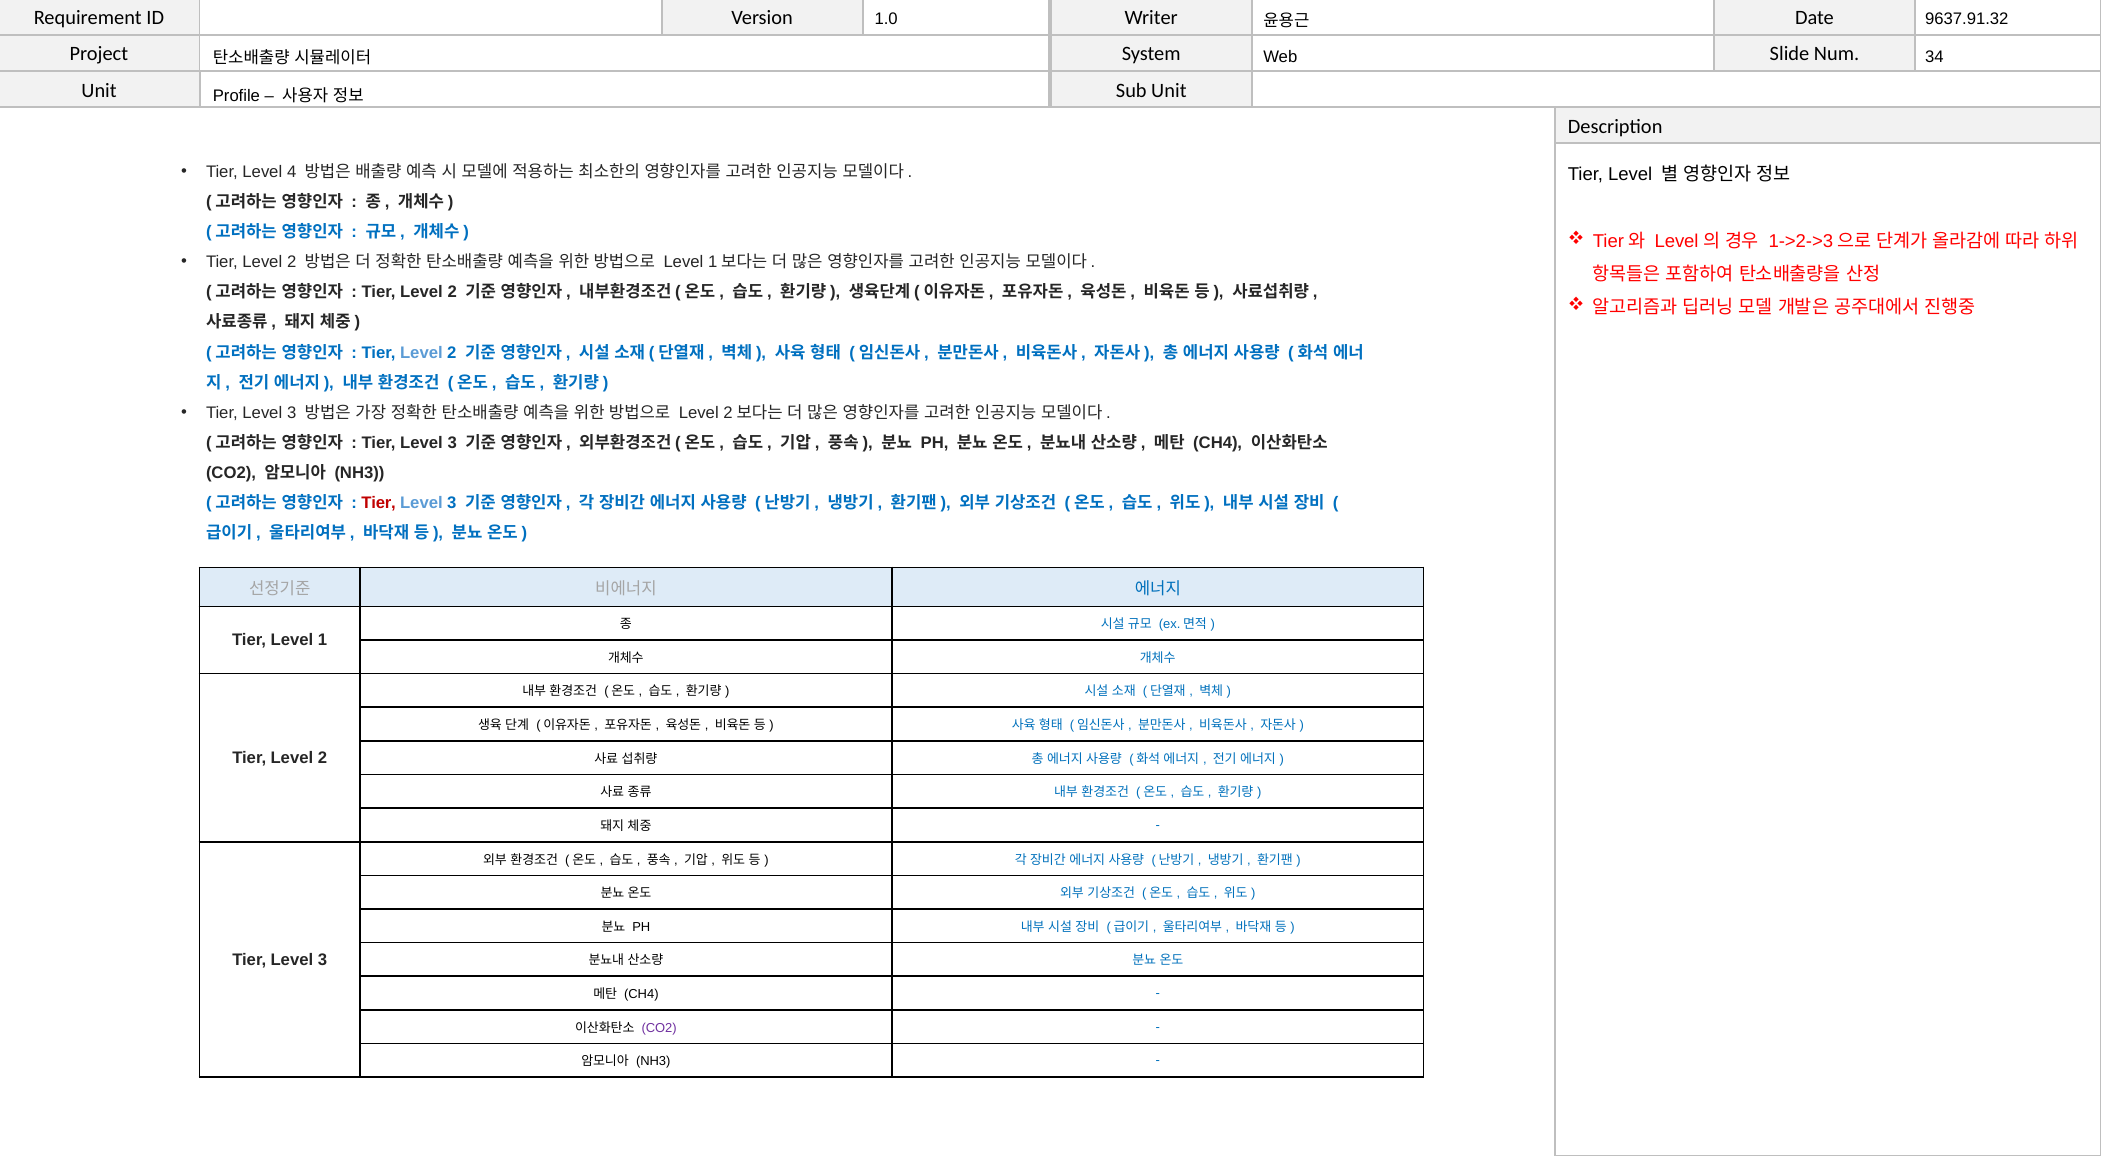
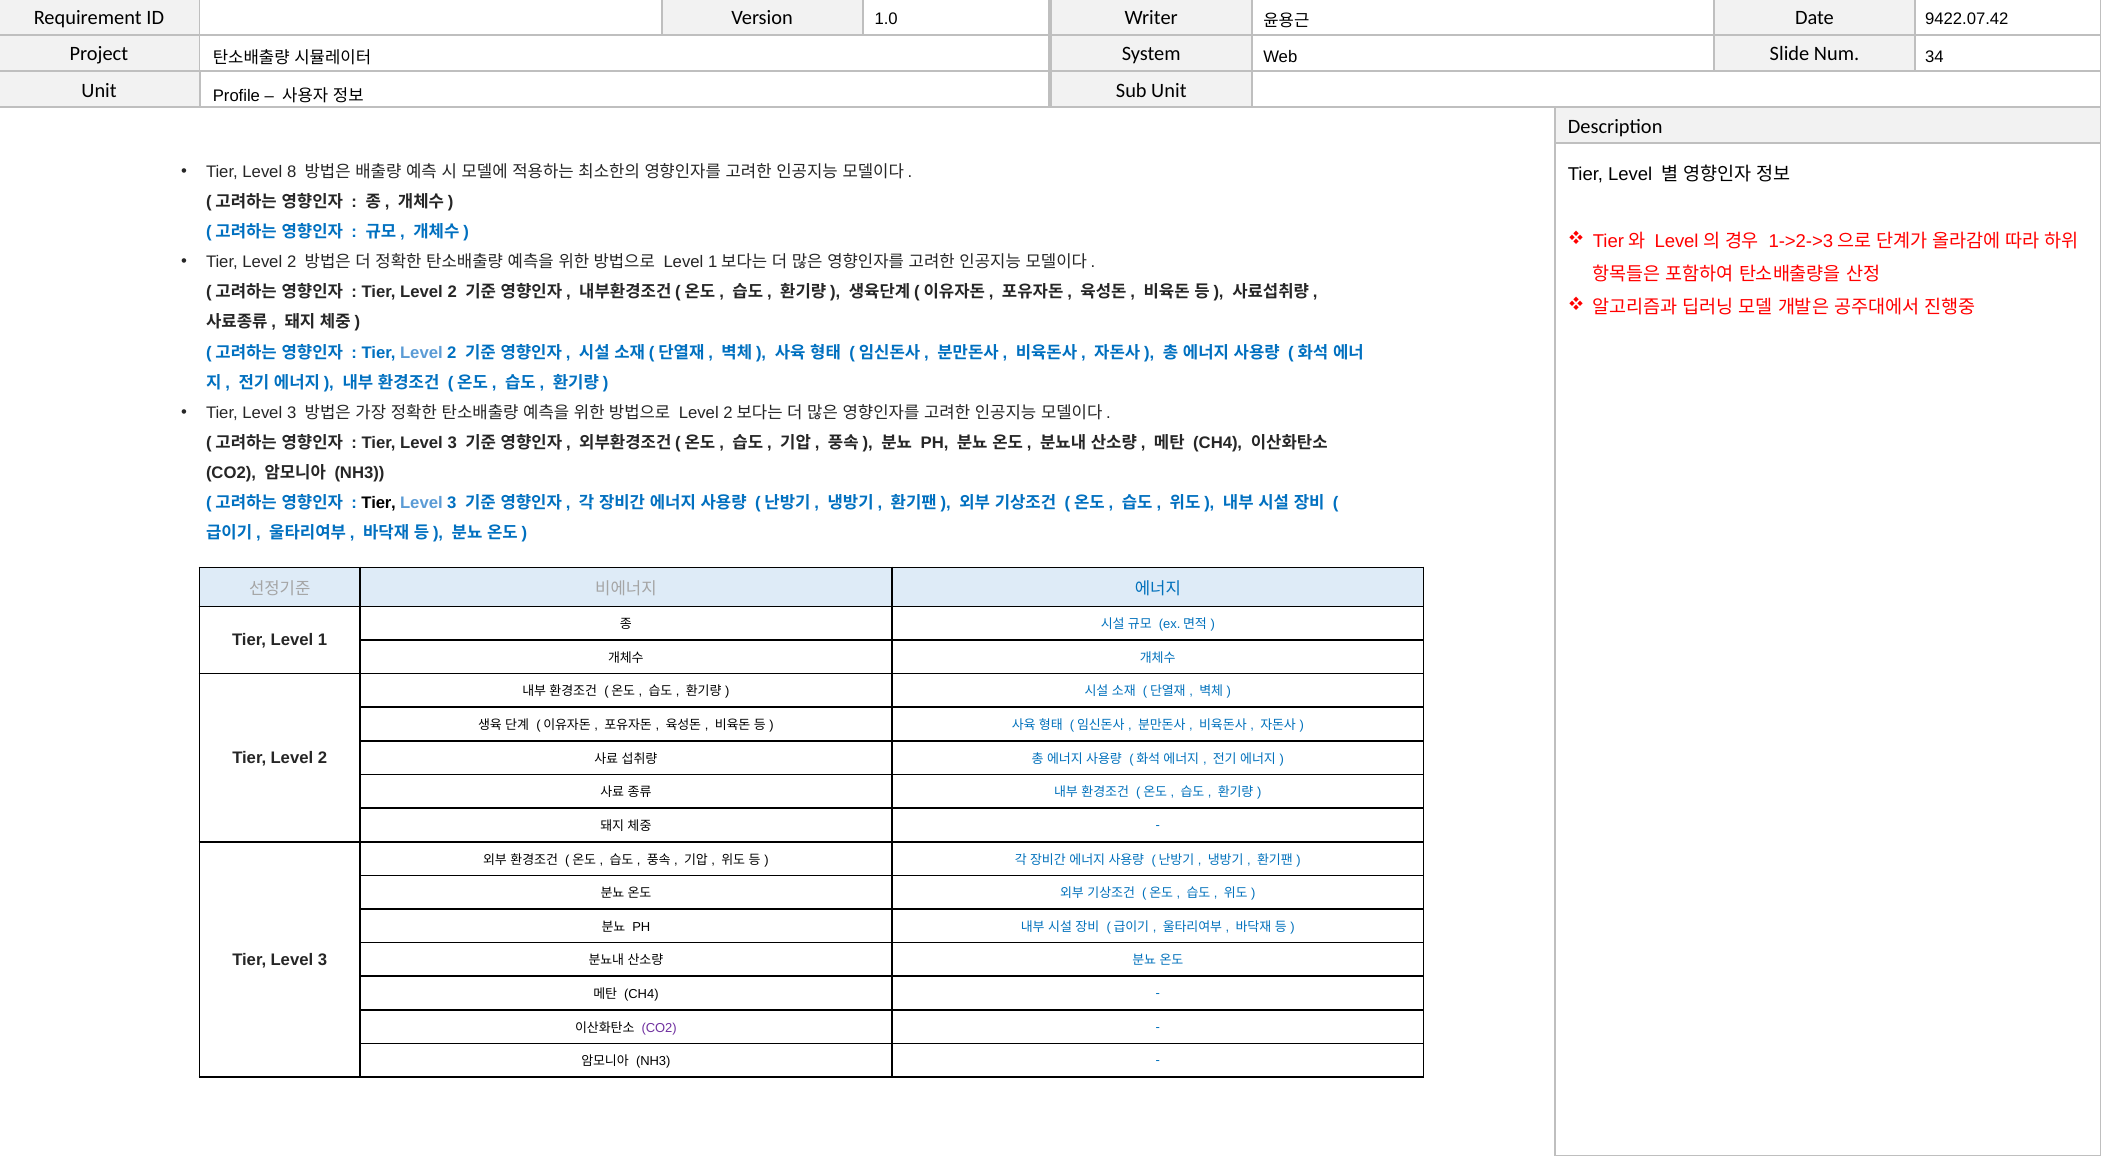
9637.91.32: 9637.91.32 -> 9422.07.42
4: 4 -> 8
Tier at (379, 503) colour: red -> black
